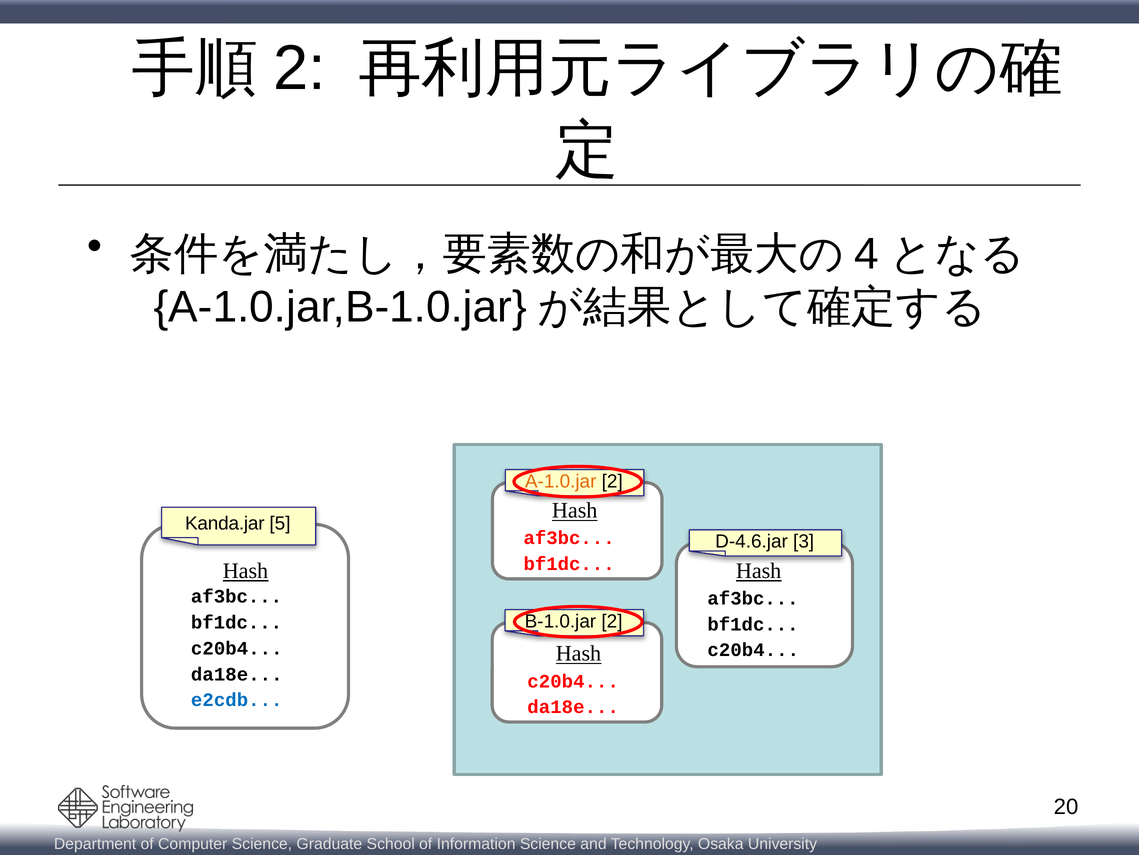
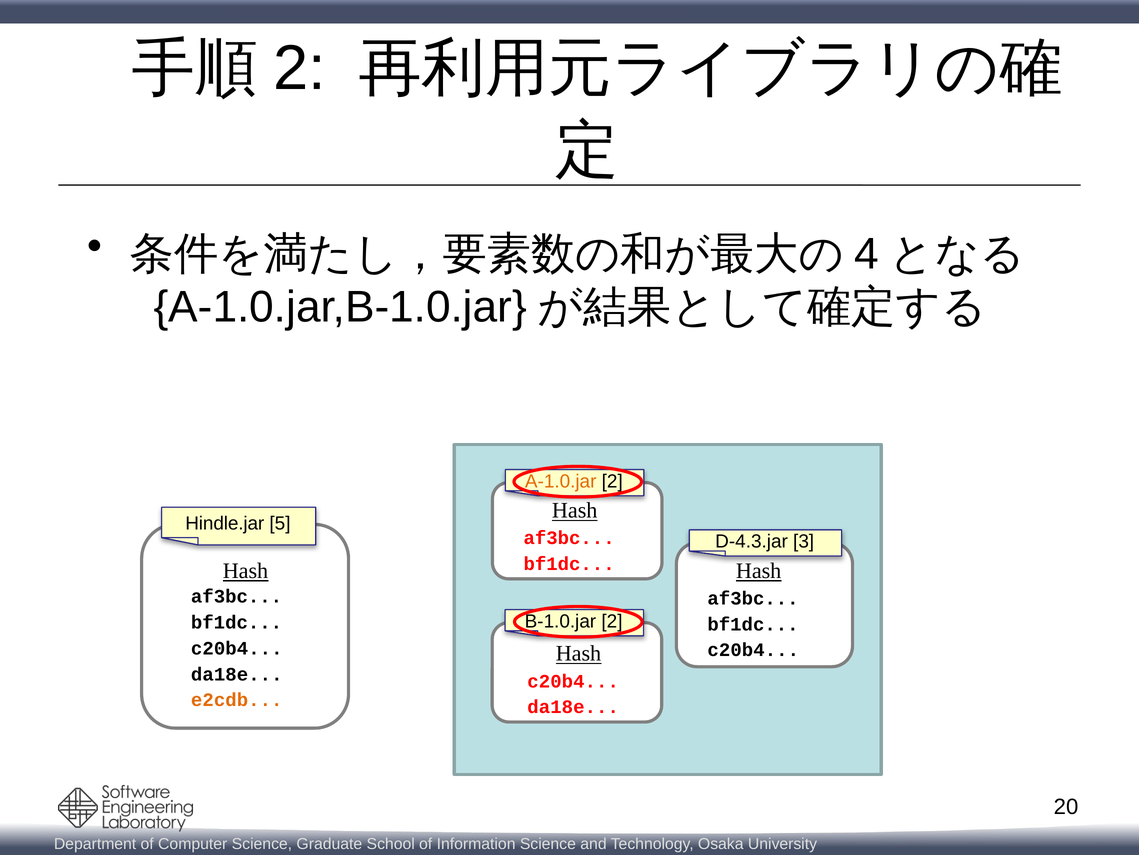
Kanda.jar: Kanda.jar -> Hindle.jar
D-4.6.jar: D-4.6.jar -> D-4.3.jar
e2cdb colour: blue -> orange
